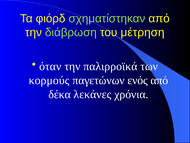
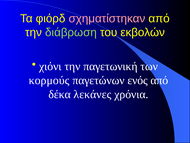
σχηματίστηκαν colour: light green -> pink
μέτρηση: μέτρηση -> εκβολών
όταν: όταν -> χιόνι
παλιρροϊκά: παλιρροϊκά -> παγετωνική
